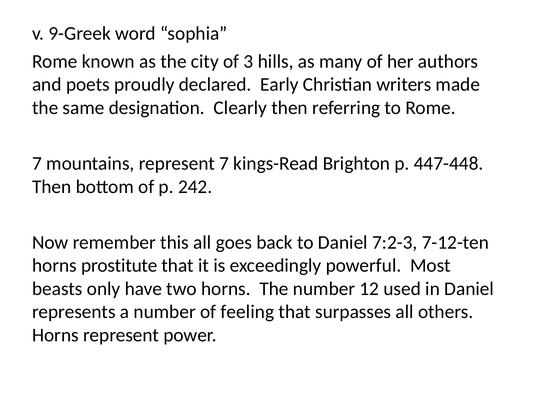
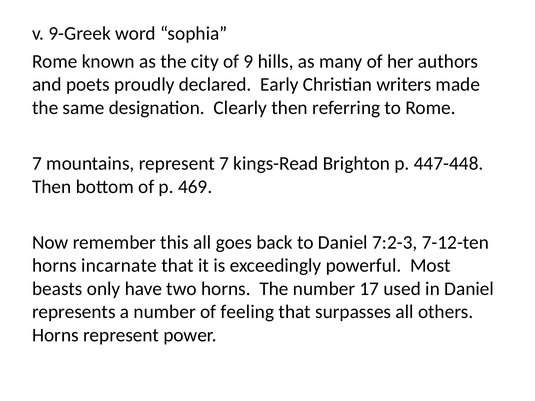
3: 3 -> 9
242: 242 -> 469
prostitute: prostitute -> incarnate
12: 12 -> 17
